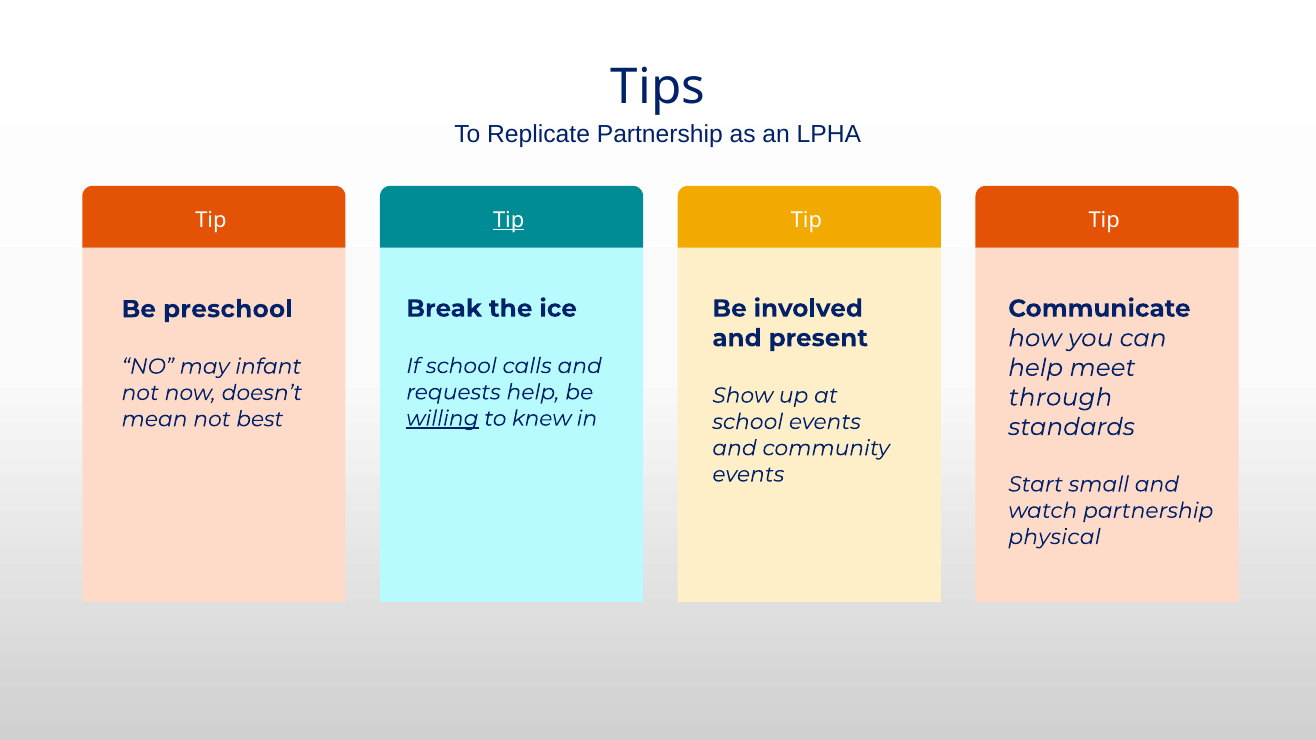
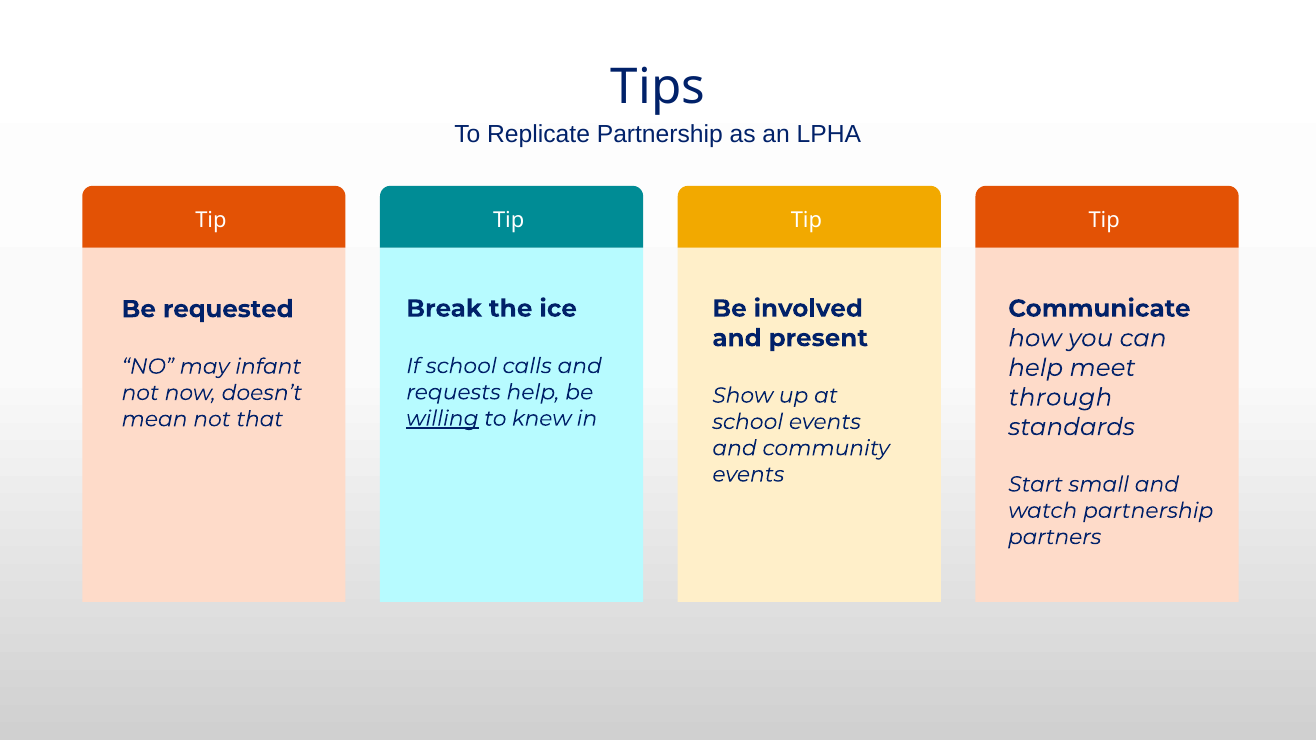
Tip at (509, 220) underline: present -> none
preschool: preschool -> requested
best: best -> that
physical: physical -> partners
